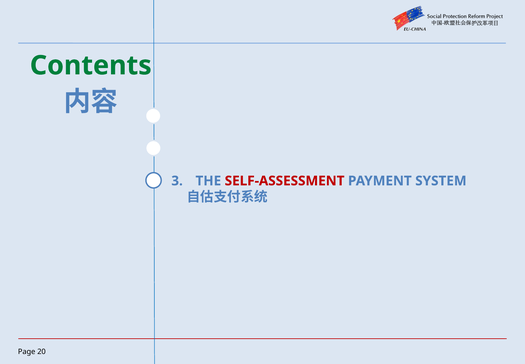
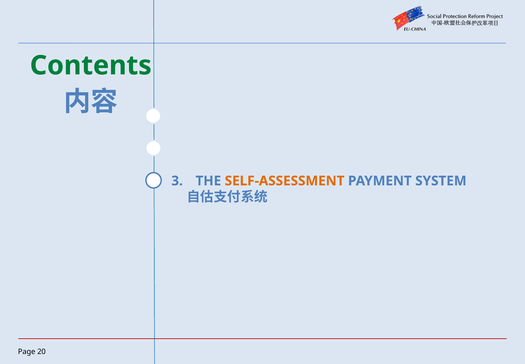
SELF-ASSESSMENT colour: red -> orange
